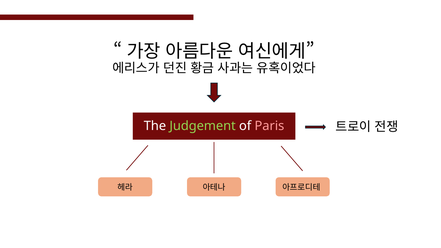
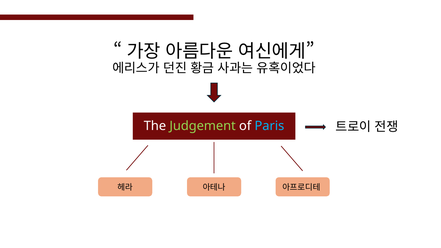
Paris colour: pink -> light blue
